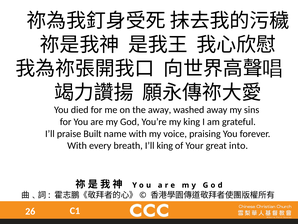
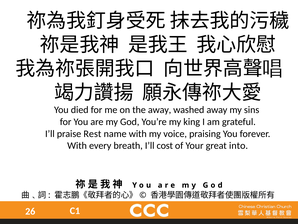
Built: Built -> Rest
I’ll king: king -> cost
